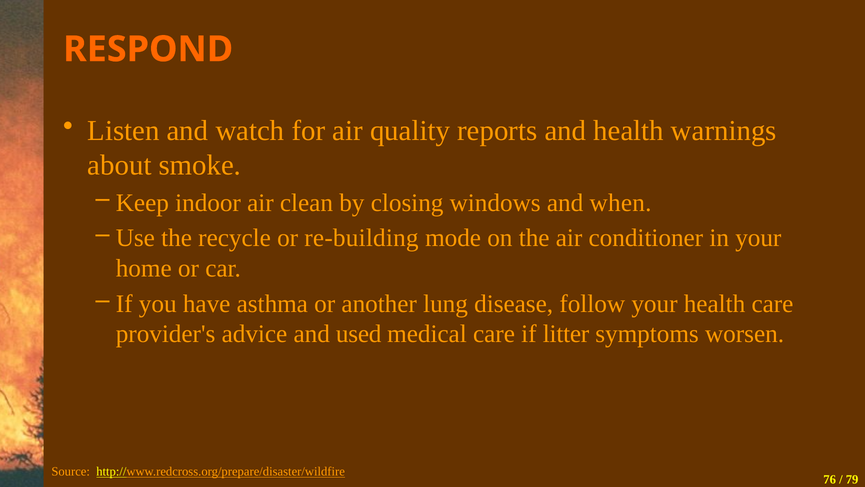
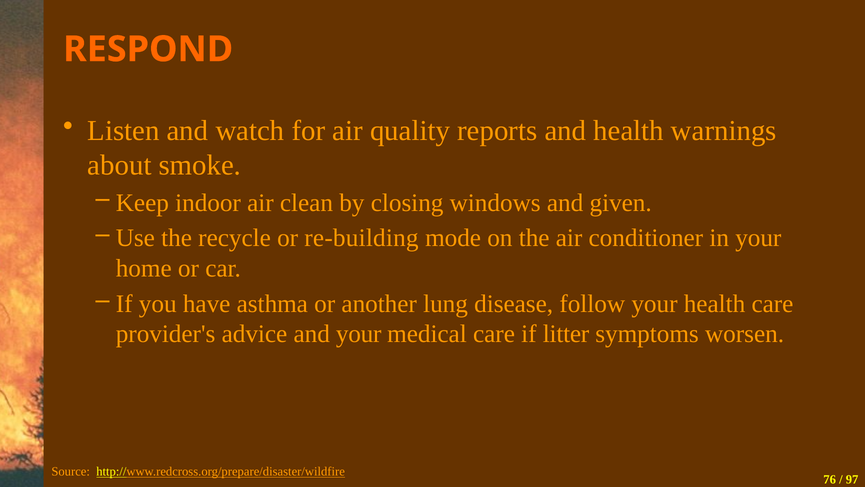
when: when -> given
and used: used -> your
79: 79 -> 97
